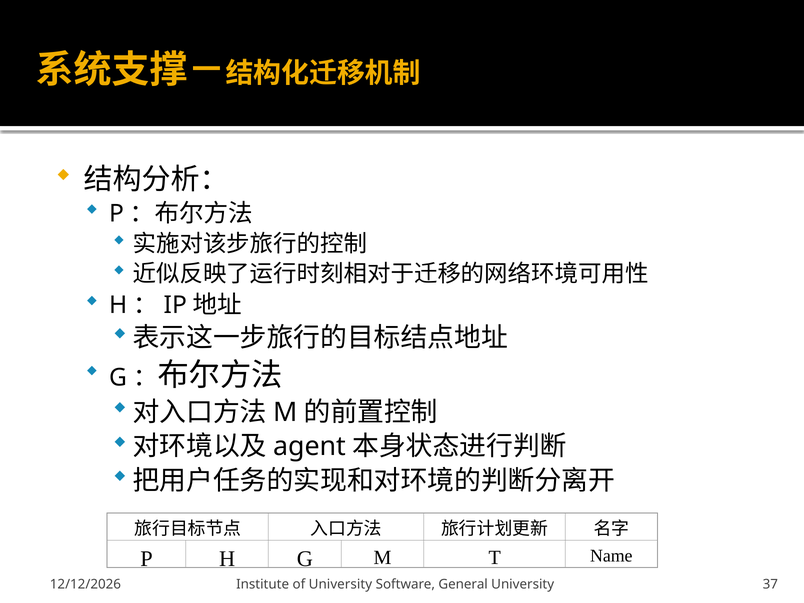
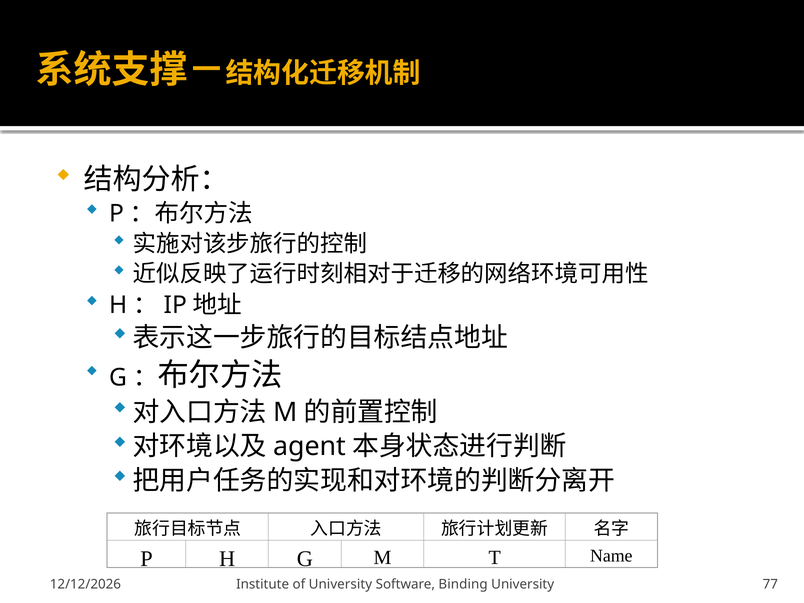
General: General -> Binding
37: 37 -> 77
